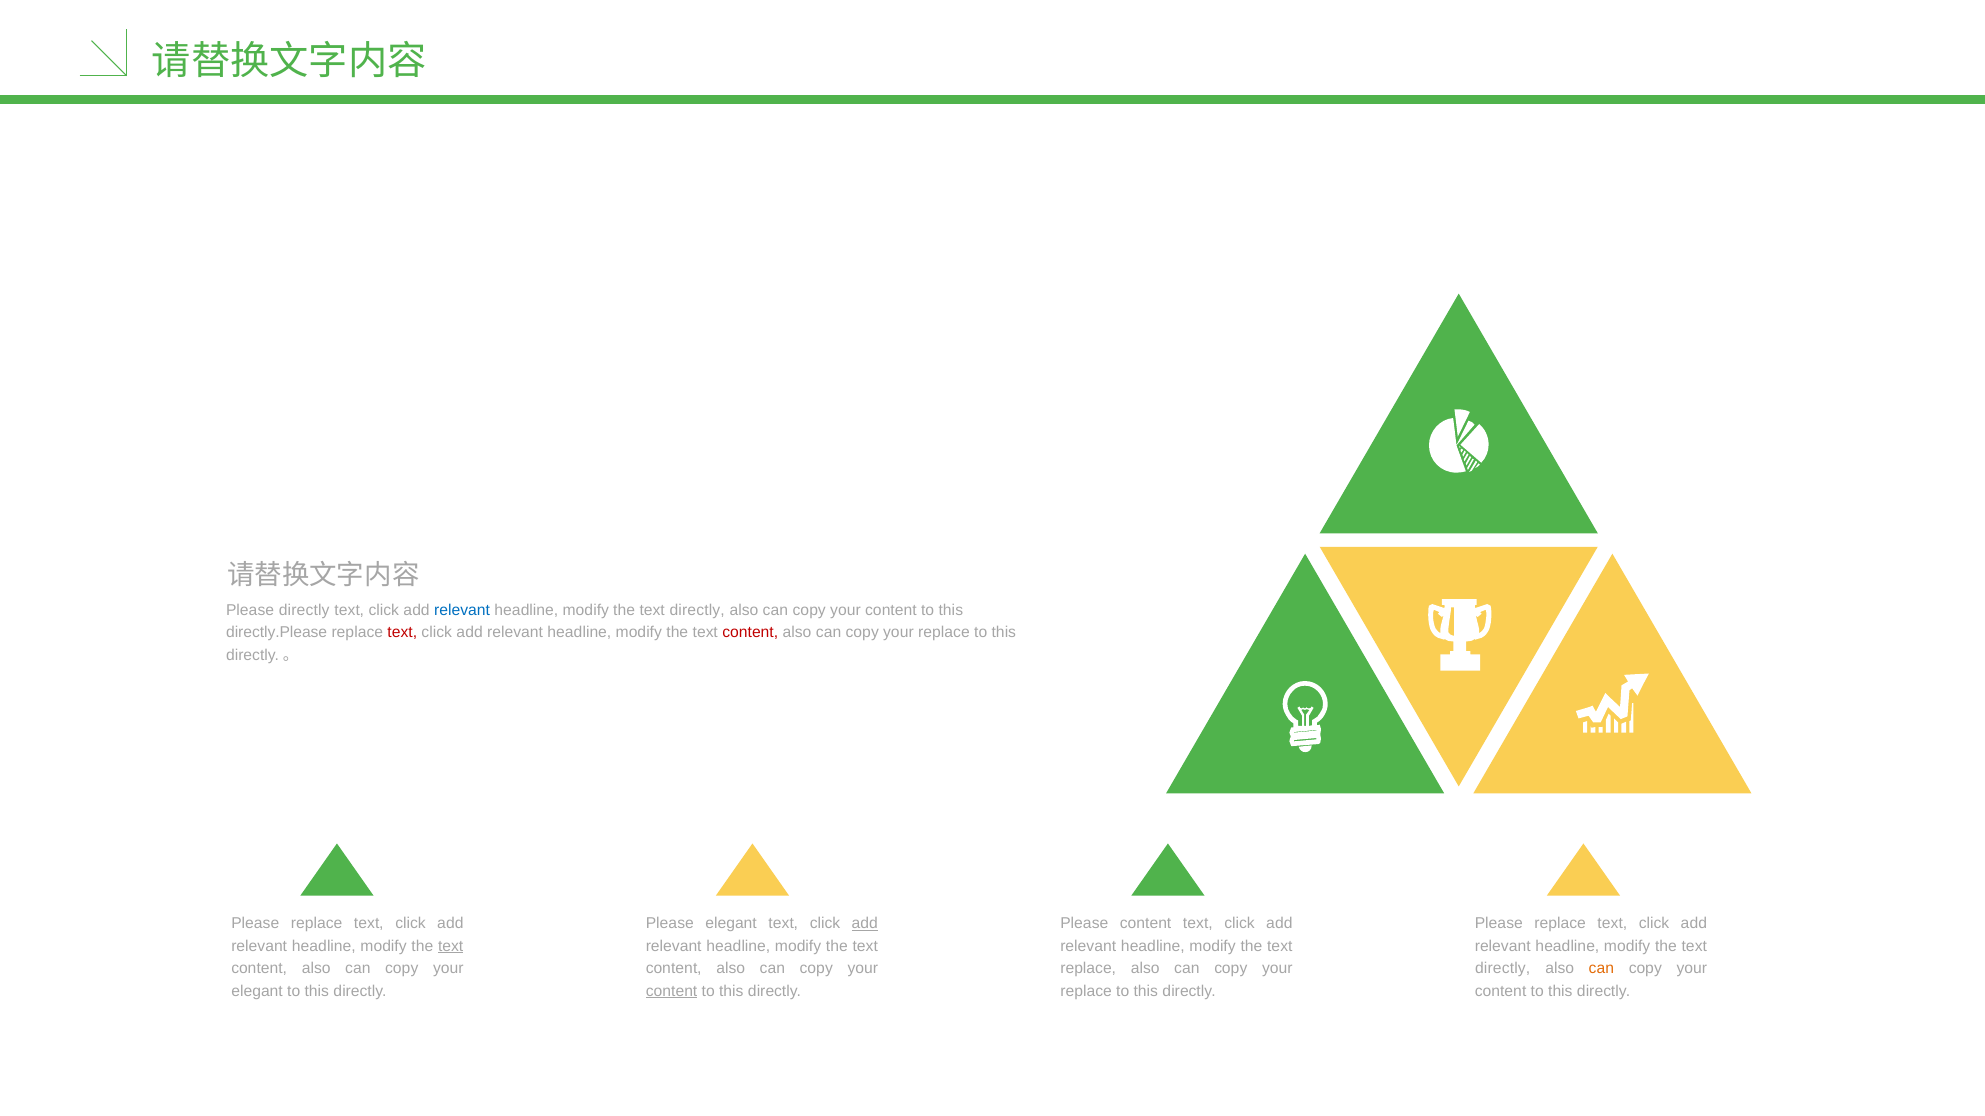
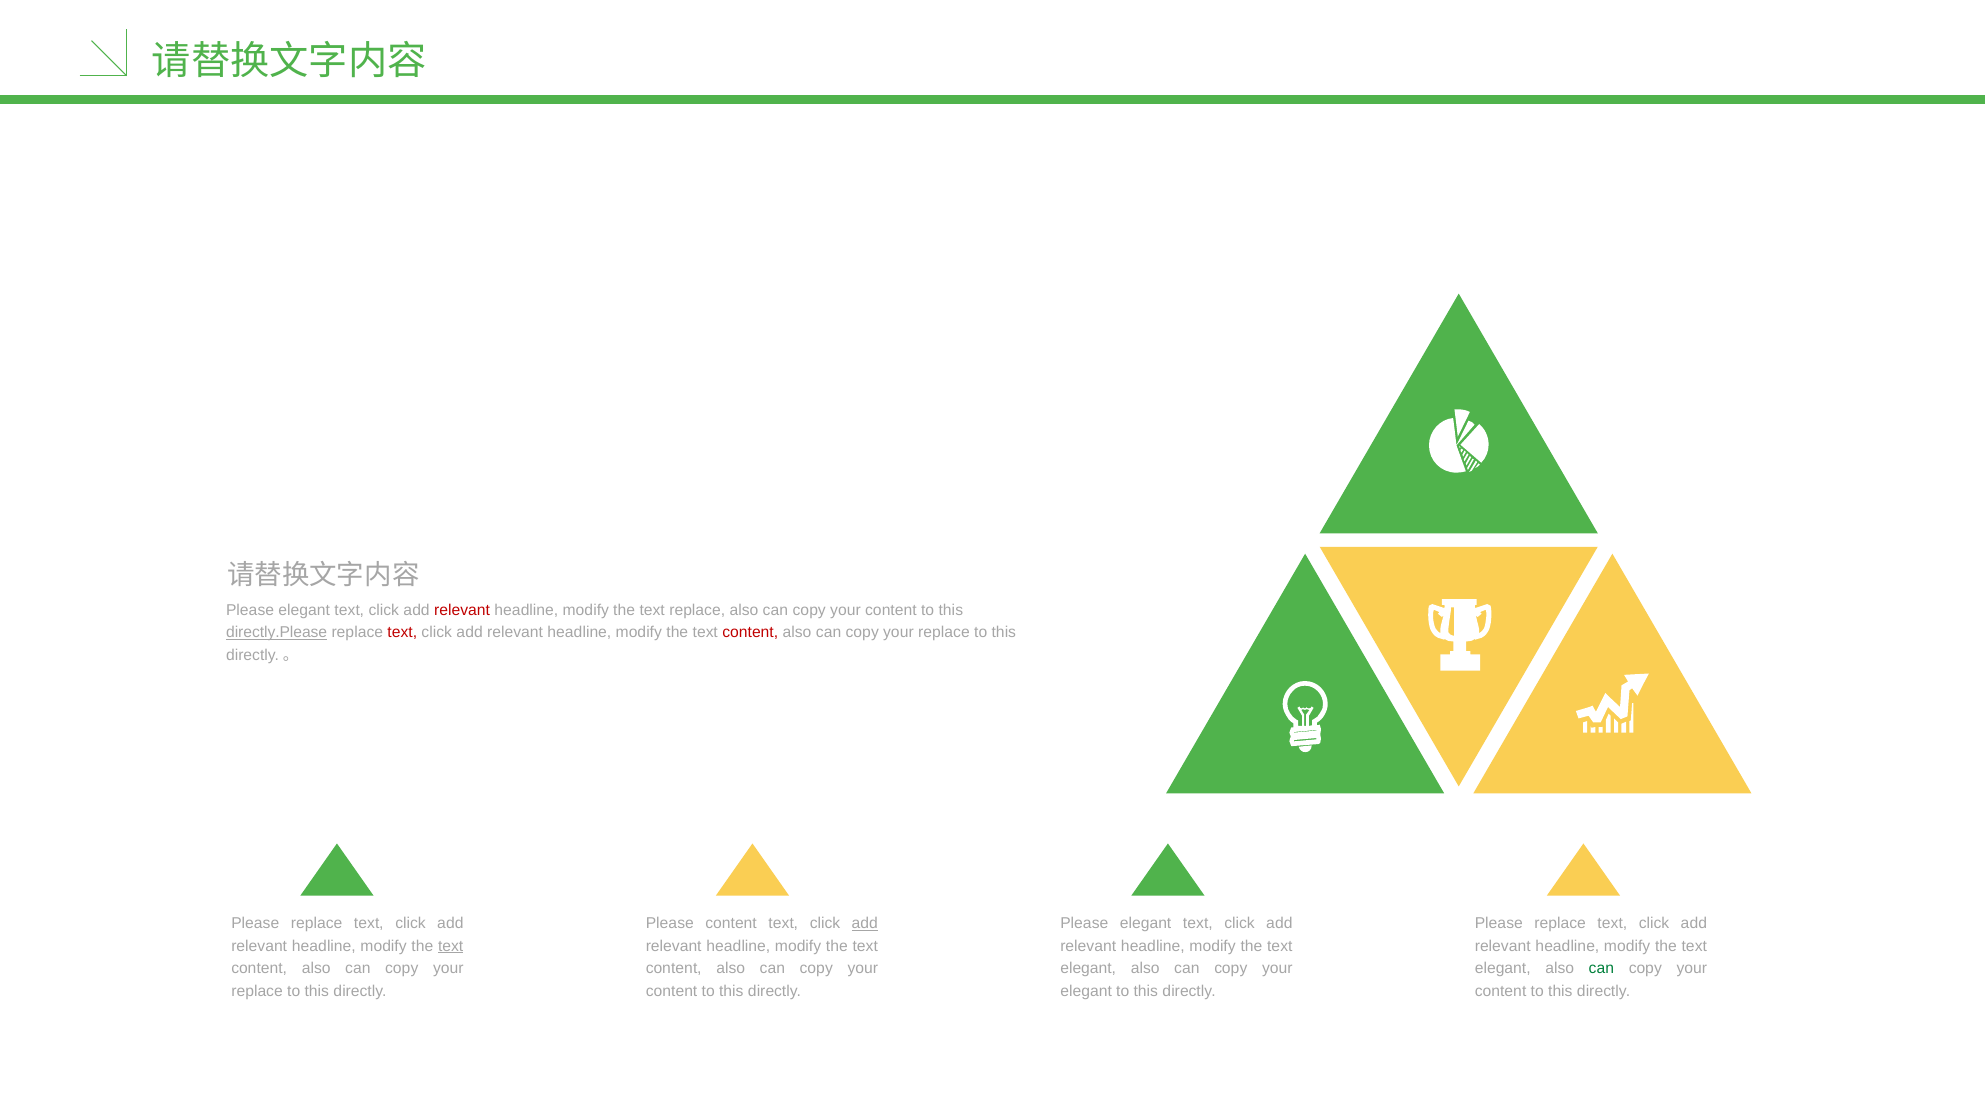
directly at (304, 611): directly -> elegant
relevant at (462, 611) colour: blue -> red
directly at (697, 611): directly -> replace
directly.Please underline: none -> present
Please elegant: elegant -> content
content at (1146, 924): content -> elegant
replace at (1088, 969): replace -> elegant
directly at (1503, 969): directly -> elegant
can at (1601, 969) colour: orange -> green
elegant at (257, 992): elegant -> replace
content at (672, 992) underline: present -> none
replace at (1086, 992): replace -> elegant
